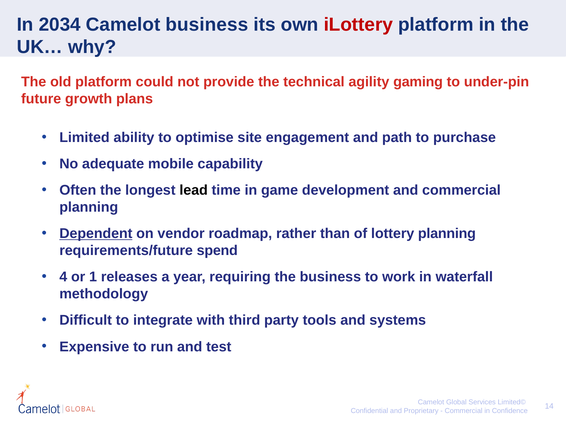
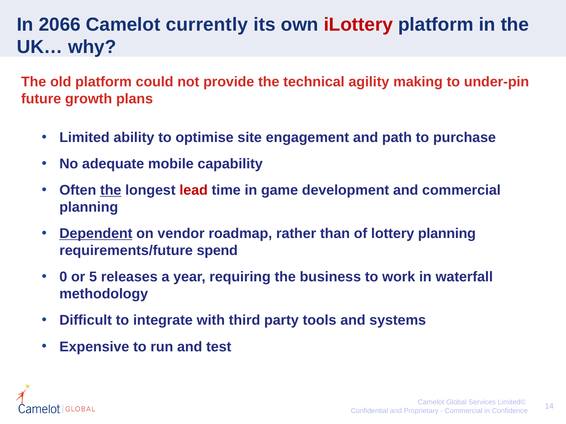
2034: 2034 -> 2066
Camelot business: business -> currently
gaming: gaming -> making
the at (111, 190) underline: none -> present
lead colour: black -> red
4: 4 -> 0
1: 1 -> 5
